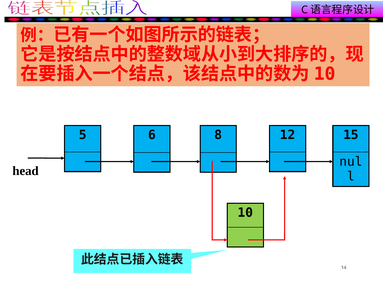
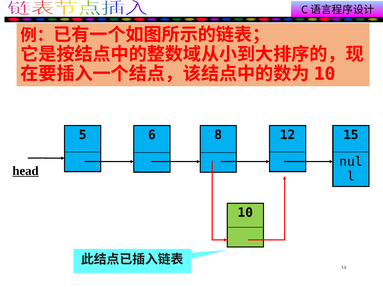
head underline: none -> present
